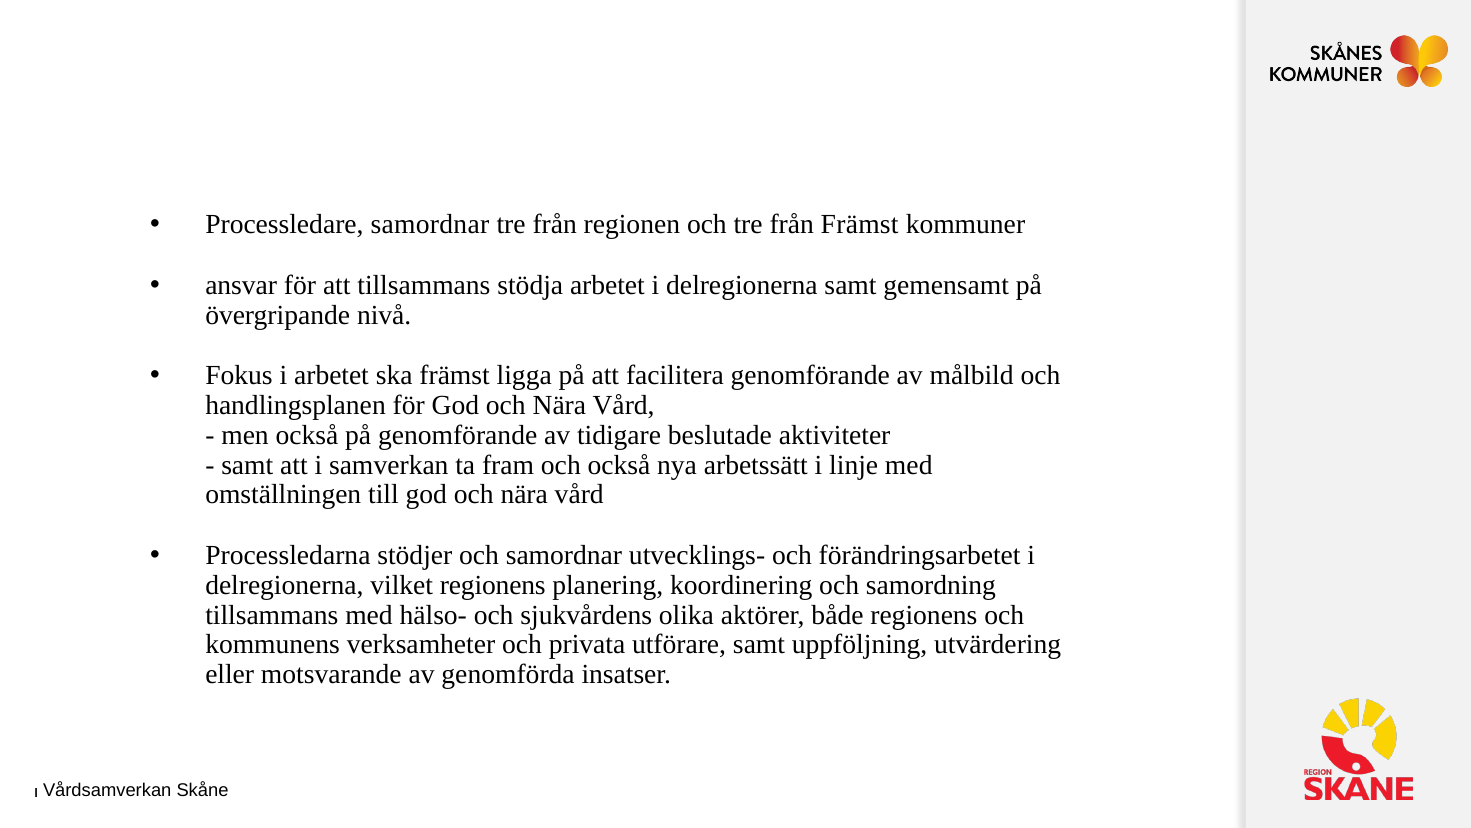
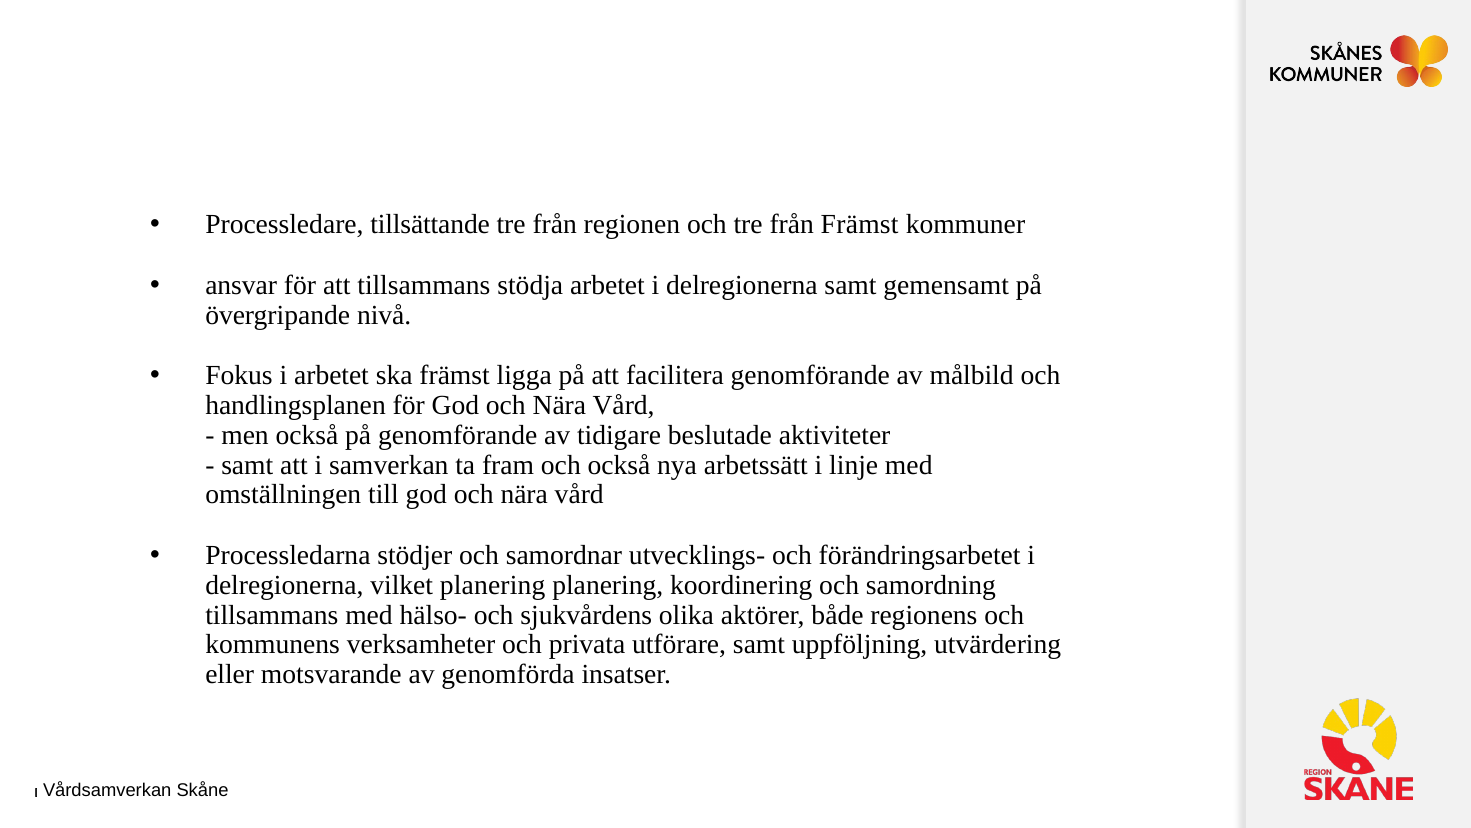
Processledare samordnar: samordnar -> tillsättande
vilket regionens: regionens -> planering
